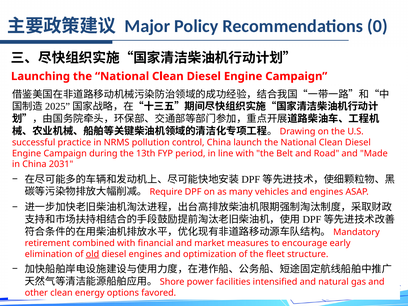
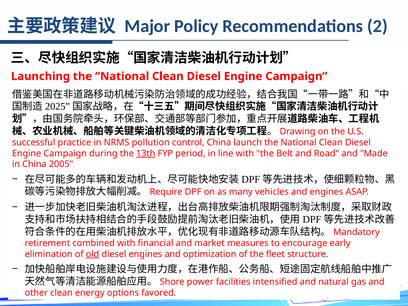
0: 0 -> 2
13th underline: none -> present
2031: 2031 -> 2005
